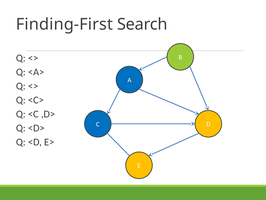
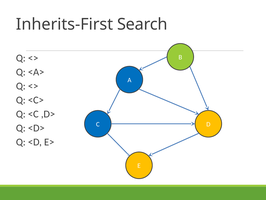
Finding-First: Finding-First -> Inherits-First
